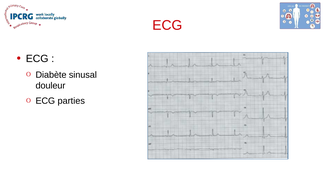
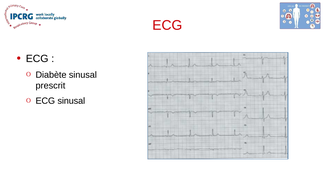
douleur: douleur -> prescrit
ECG parties: parties -> sinusal
